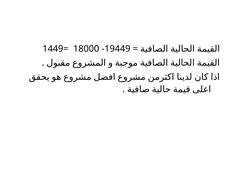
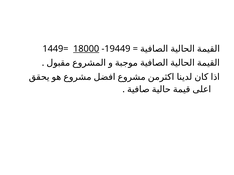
18000 underline: none -> present
